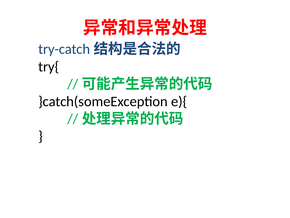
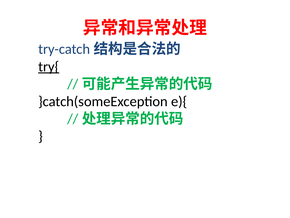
try{ underline: none -> present
